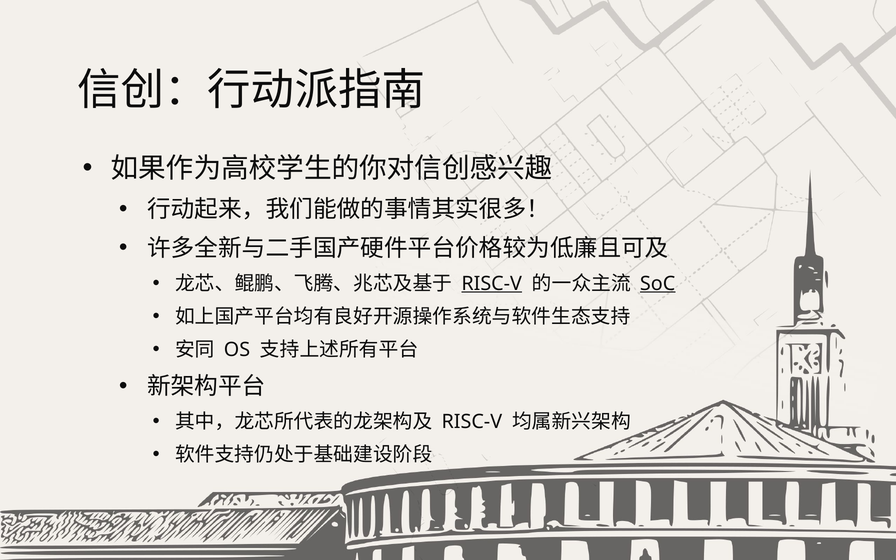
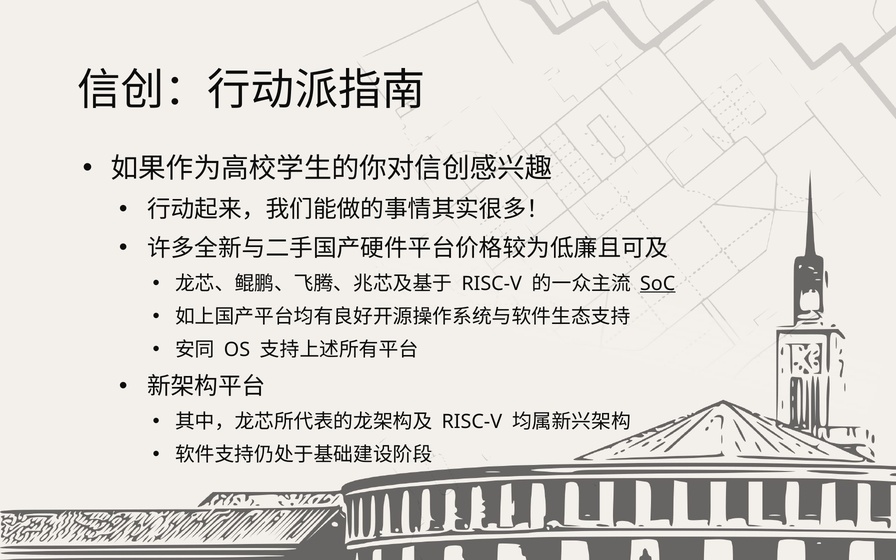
RISC-V at (492, 284) underline: present -> none
